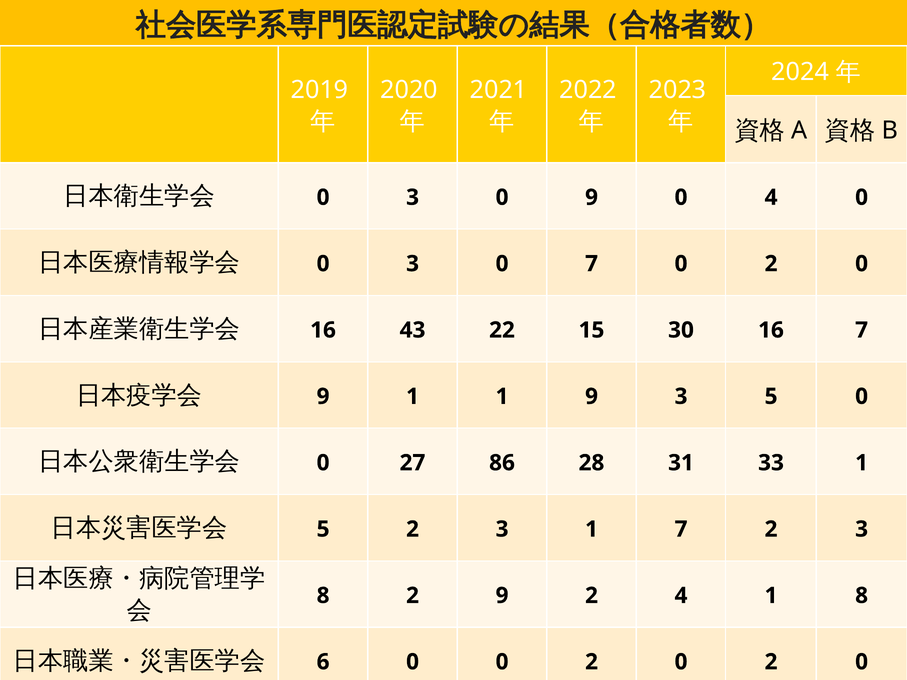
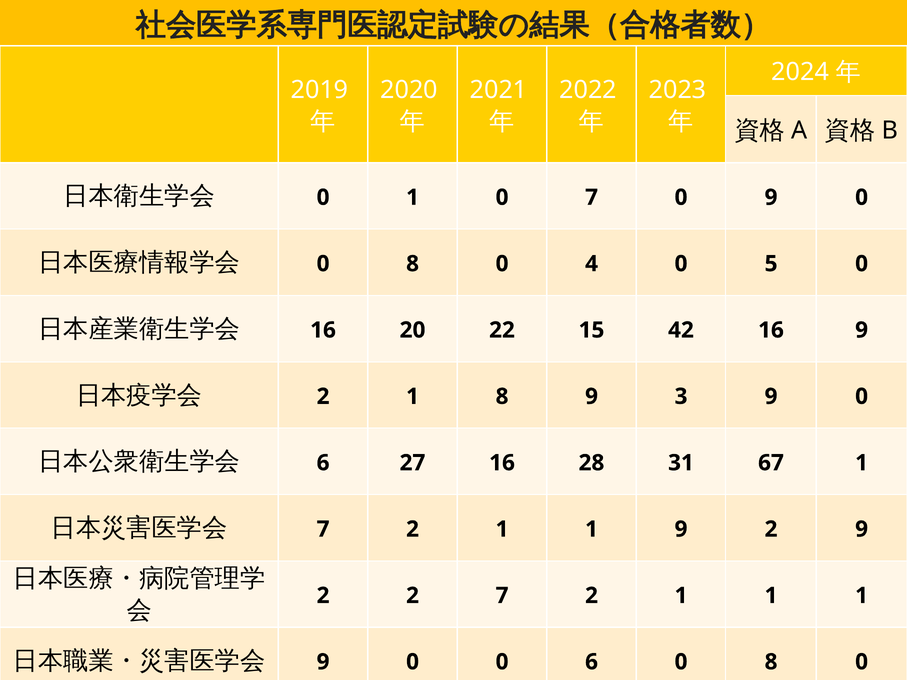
3 at (413, 197): 3 -> 1
0 9: 9 -> 7
0 4: 4 -> 9
3 at (413, 264): 3 -> 8
0 7: 7 -> 4
2 at (771, 264): 2 -> 5
43: 43 -> 20
30: 30 -> 42
16 7: 7 -> 9
9 at (323, 397): 9 -> 2
1 1: 1 -> 8
3 5: 5 -> 9
0 at (323, 463): 0 -> 6
27 86: 86 -> 16
33: 33 -> 67
5 at (323, 529): 5 -> 7
3 at (502, 529): 3 -> 1
1 7: 7 -> 9
3 at (862, 529): 3 -> 9
8 at (323, 596): 8 -> 2
2 9: 9 -> 7
4 at (681, 596): 4 -> 1
8 at (862, 596): 8 -> 1
6 at (323, 662): 6 -> 9
0 0 2: 2 -> 6
2 at (771, 662): 2 -> 8
